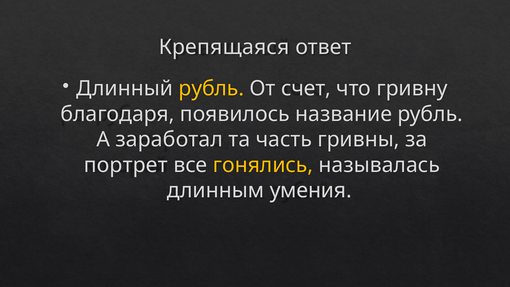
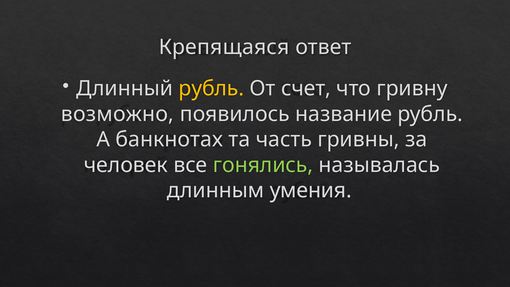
благодаря: благодаря -> возможно
заработал: заработал -> банкнотах
портрет: портрет -> человек
гонялись colour: yellow -> light green
